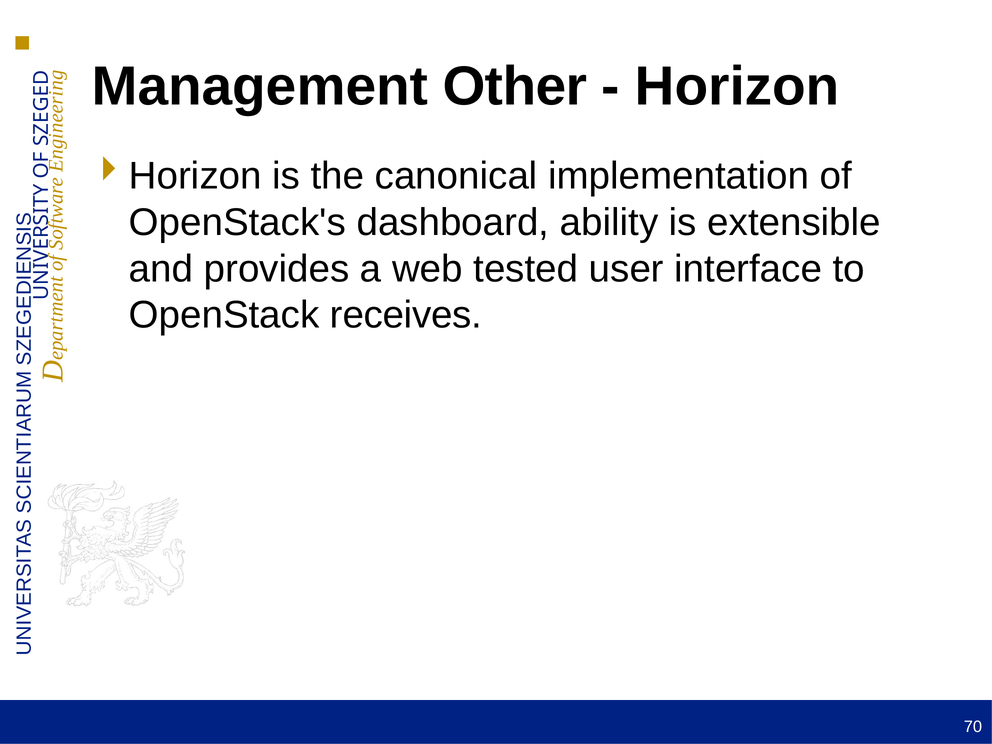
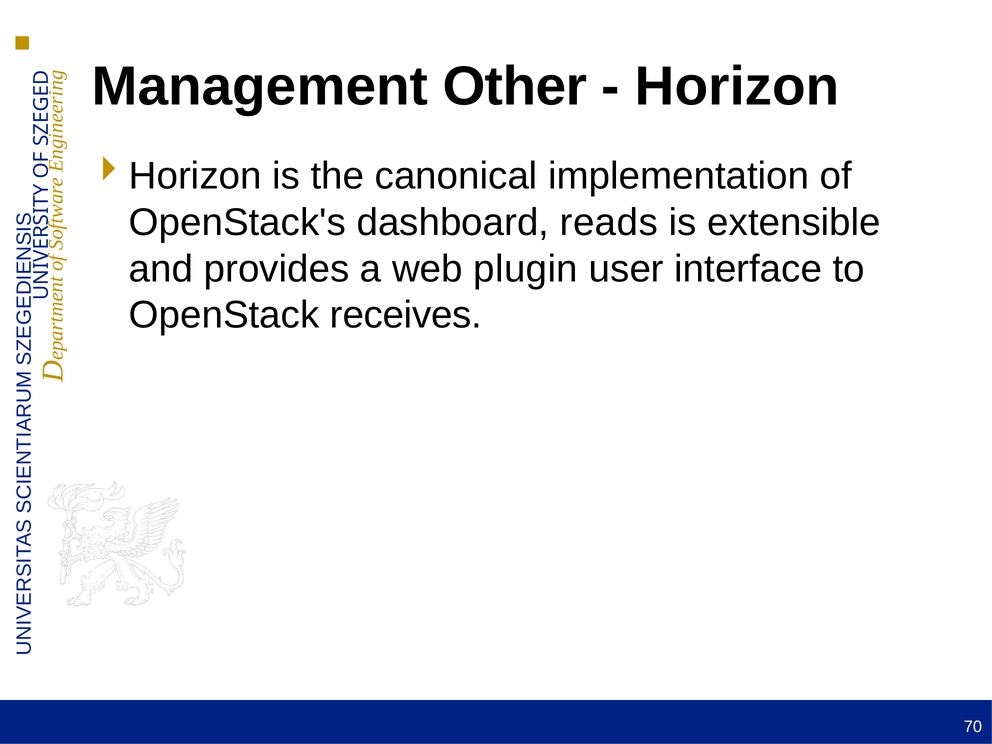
ability: ability -> reads
tested: tested -> plugin
